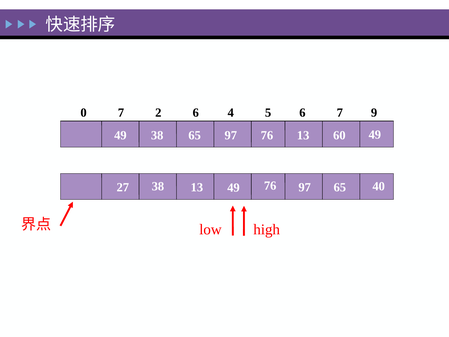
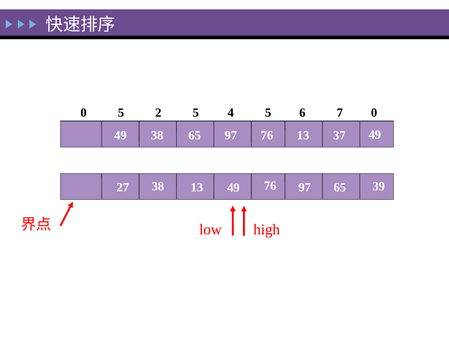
0 7: 7 -> 5
2 6: 6 -> 5
7 9: 9 -> 0
60: 60 -> 37
40: 40 -> 39
